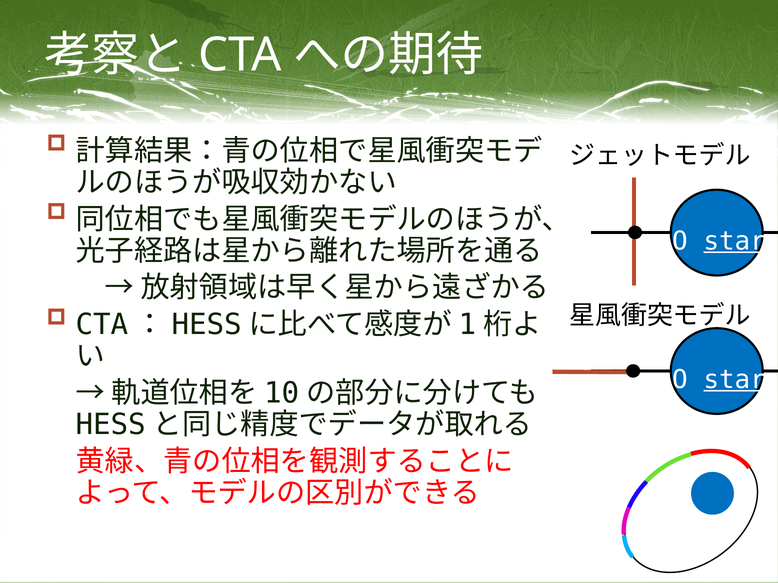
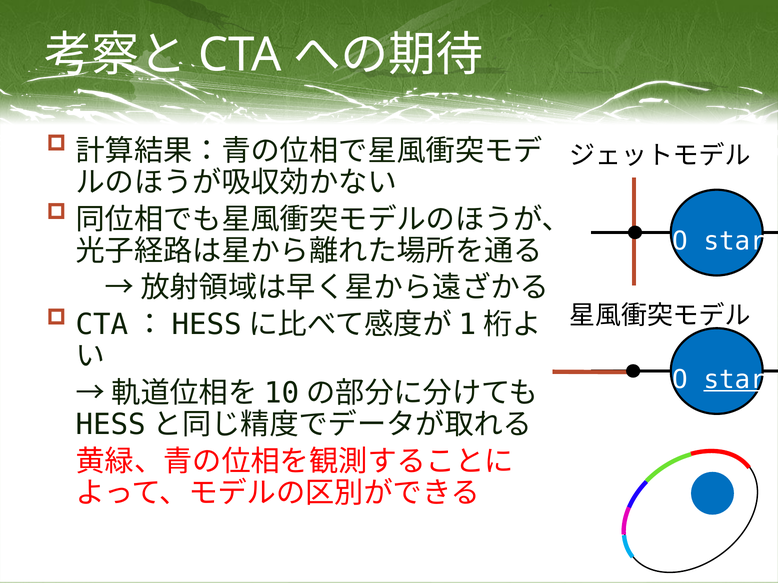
star at (735, 242) underline: present -> none
